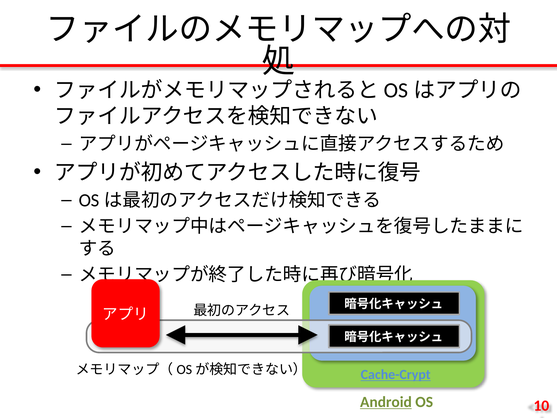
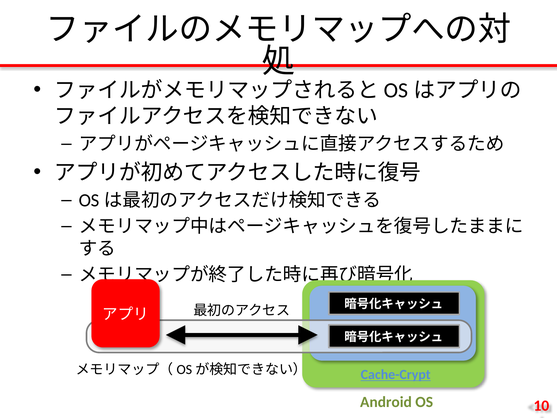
Android underline: present -> none
